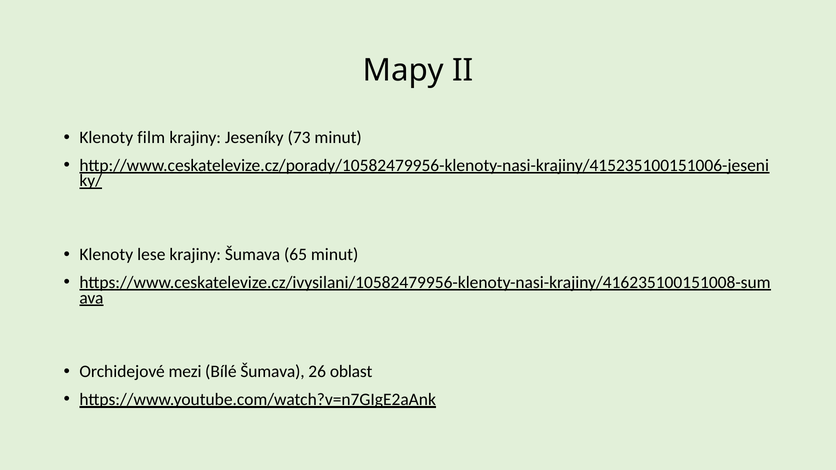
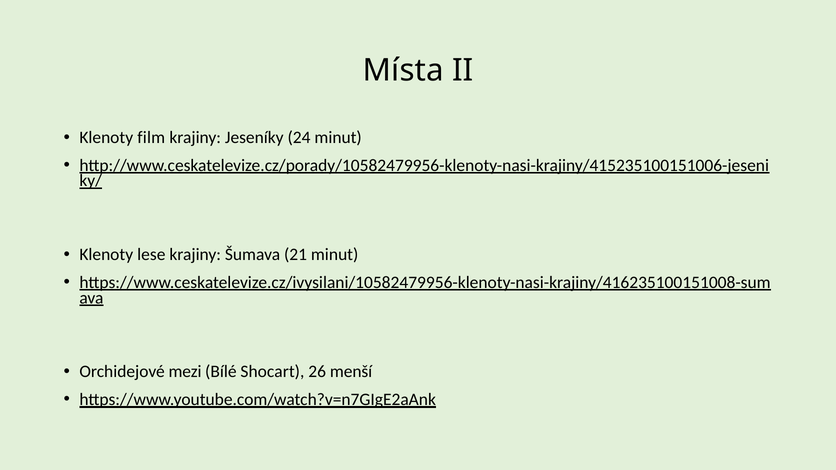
Mapy: Mapy -> Místa
73: 73 -> 24
65: 65 -> 21
Bílé Šumava: Šumava -> Shocart
oblast: oblast -> menší
